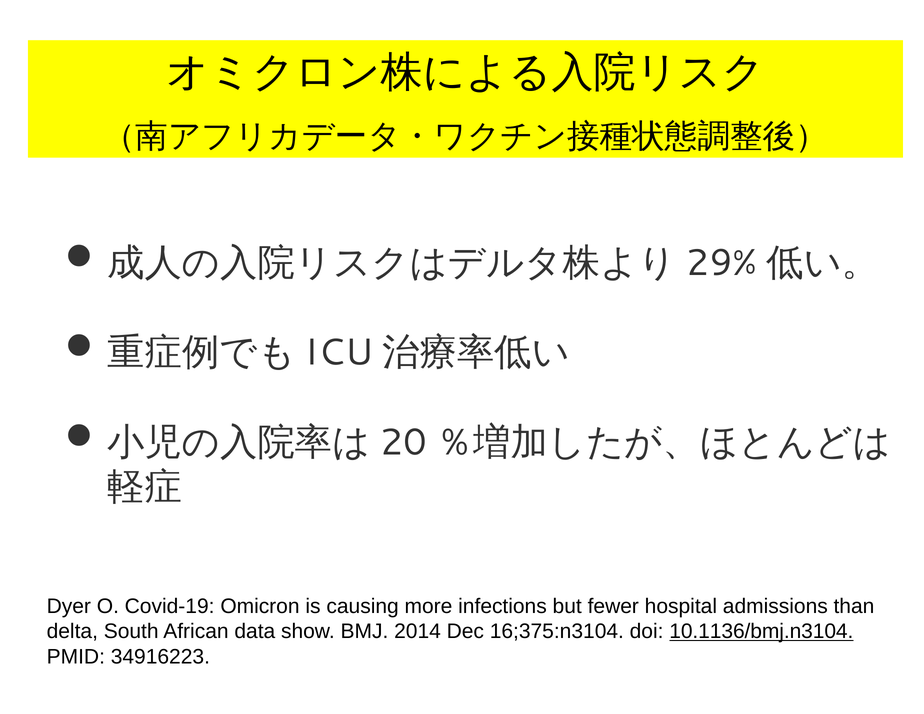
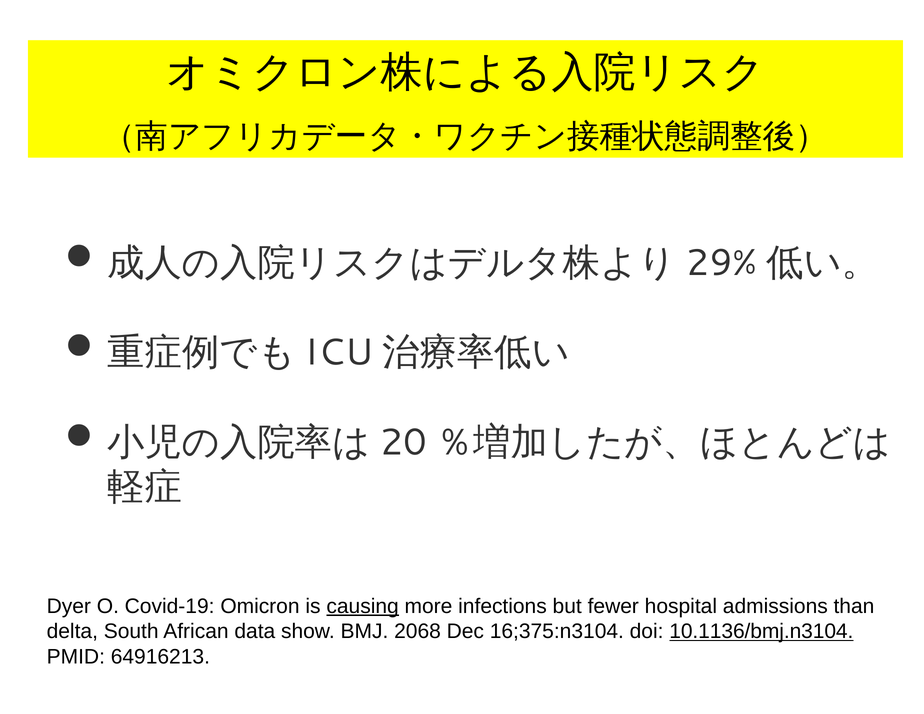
causing underline: none -> present
2014: 2014 -> 2068
34916223: 34916223 -> 64916213
